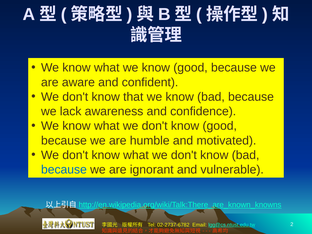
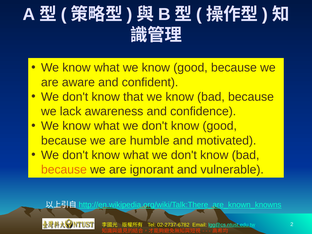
because at (64, 170) colour: blue -> orange
